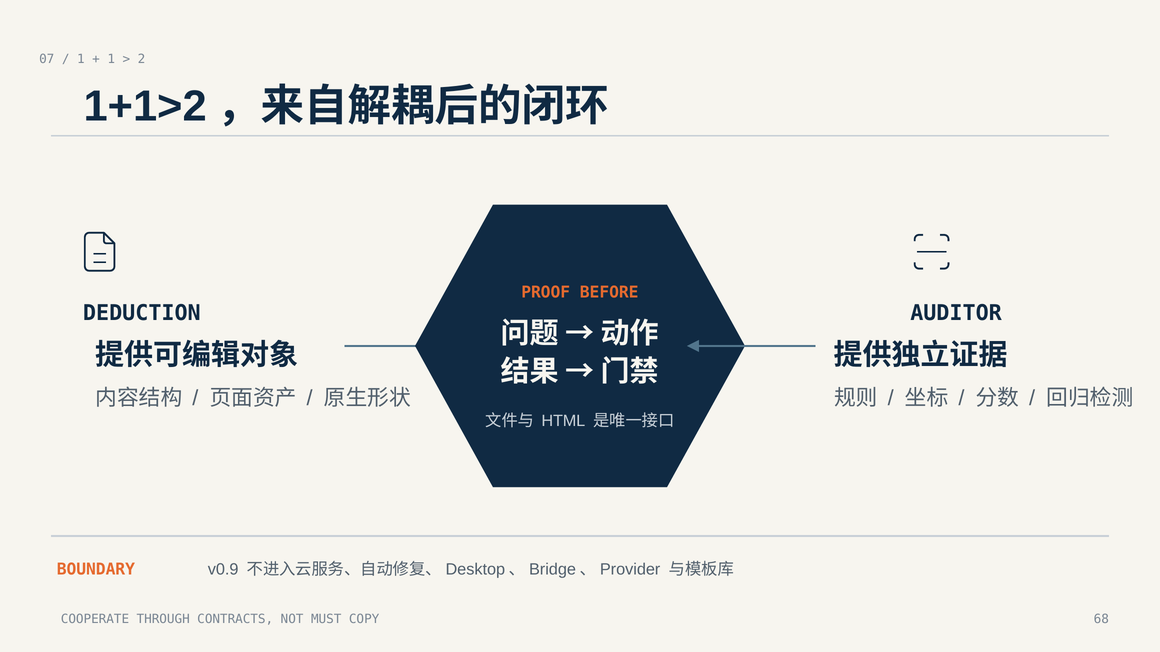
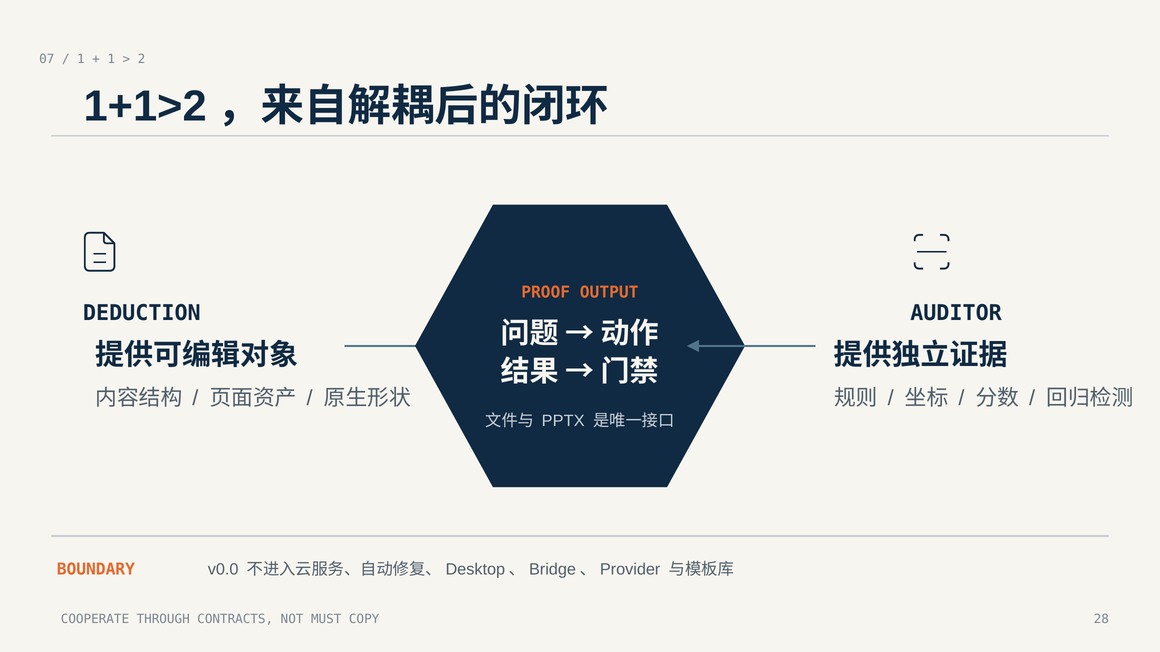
BEFORE: BEFORE -> OUTPUT
HTML: HTML -> PPTX
v0.9: v0.9 -> v0.0
68: 68 -> 28
